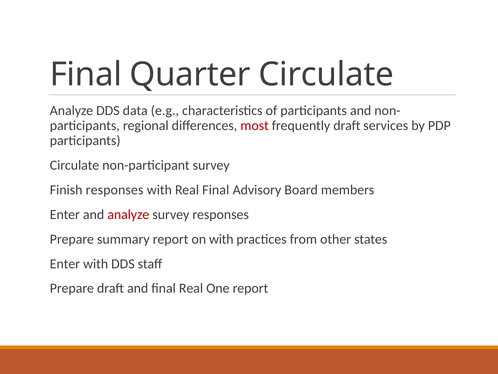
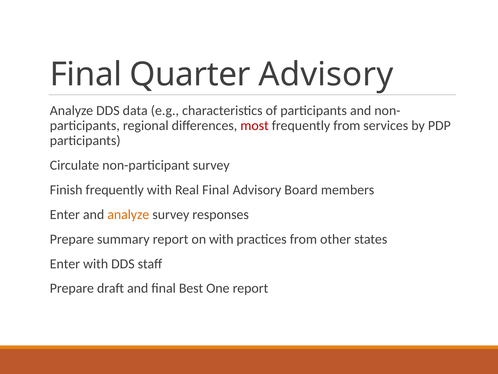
Quarter Circulate: Circulate -> Advisory
frequently draft: draft -> from
Finish responses: responses -> frequently
analyze at (128, 214) colour: red -> orange
final Real: Real -> Best
